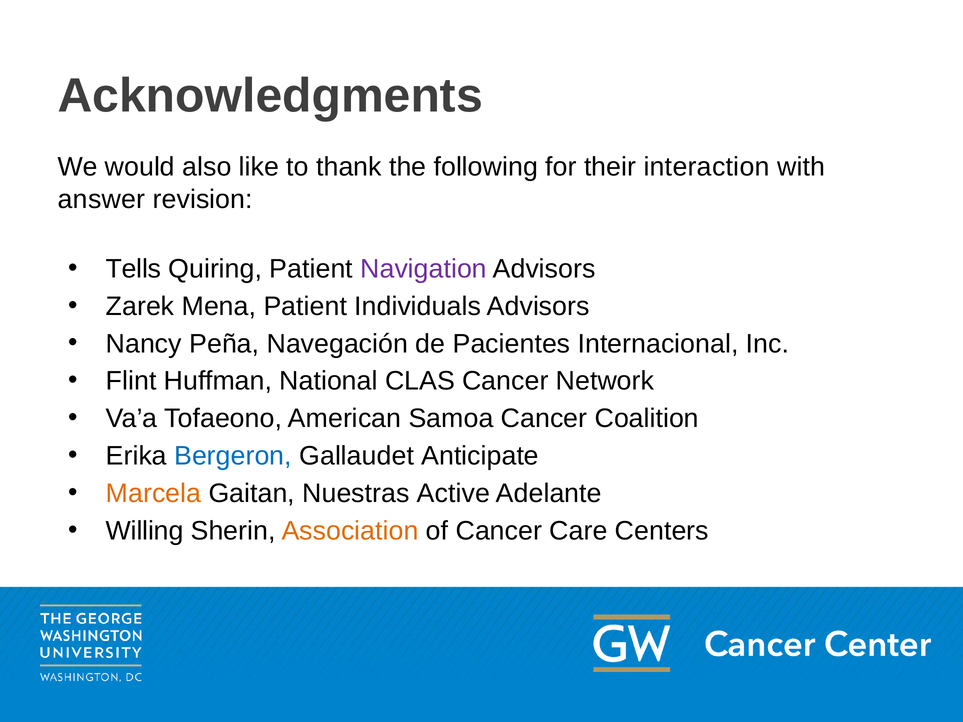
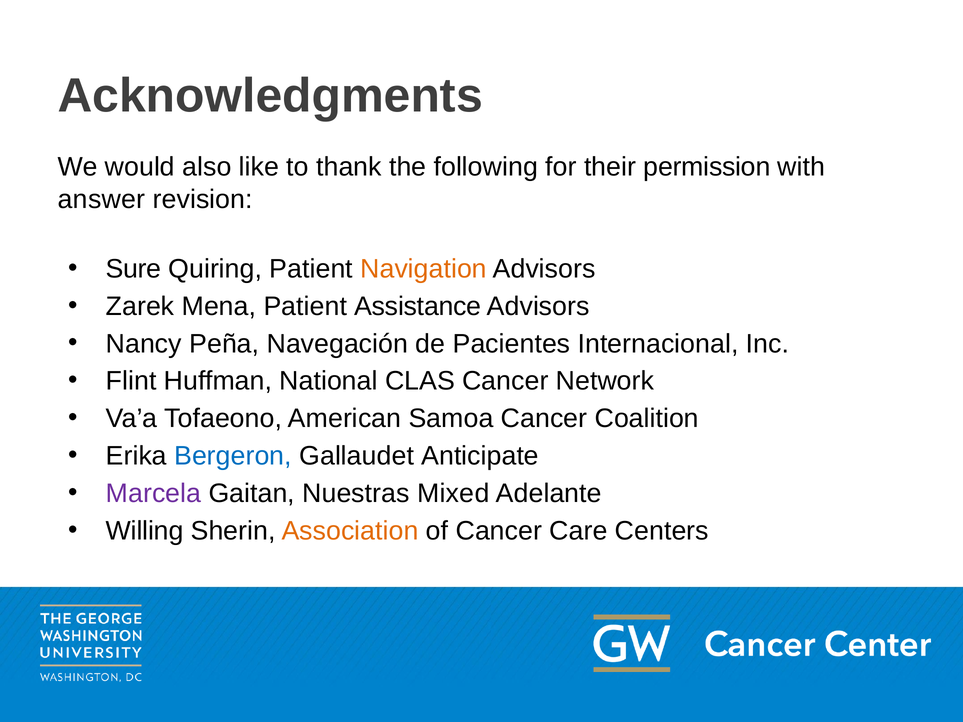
interaction: interaction -> permission
Tells: Tells -> Sure
Navigation colour: purple -> orange
Individuals: Individuals -> Assistance
Marcela colour: orange -> purple
Active: Active -> Mixed
